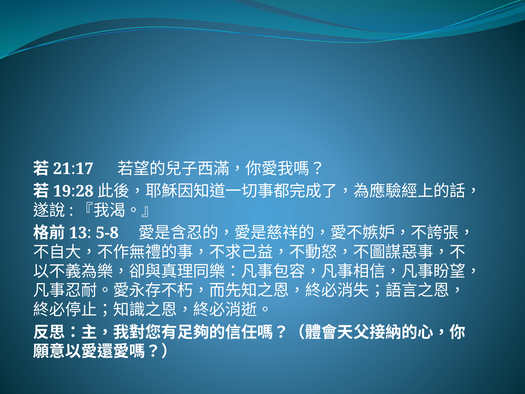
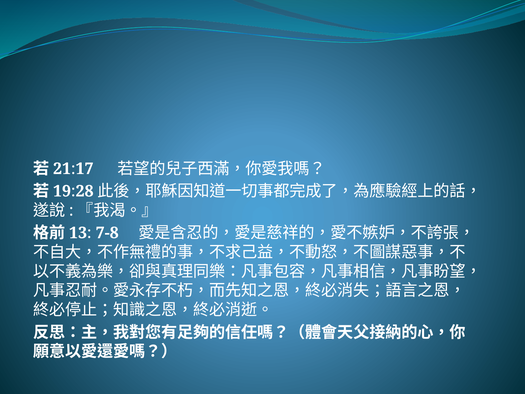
5-8: 5-8 -> 7-8
